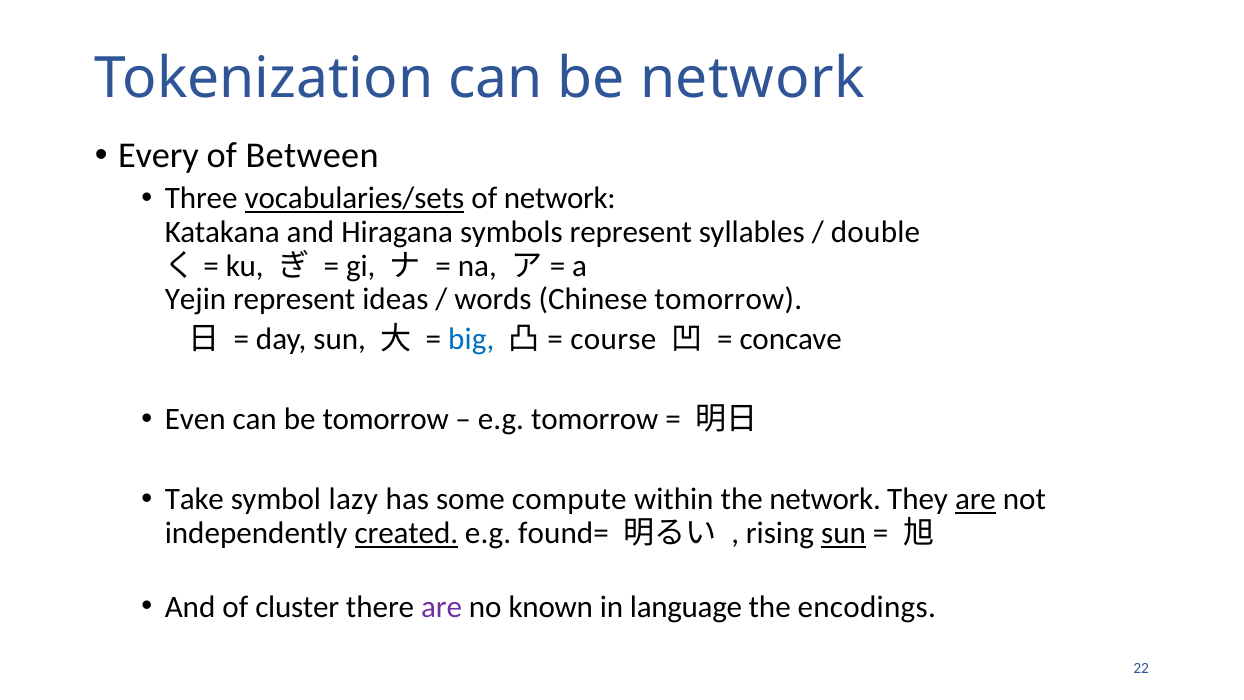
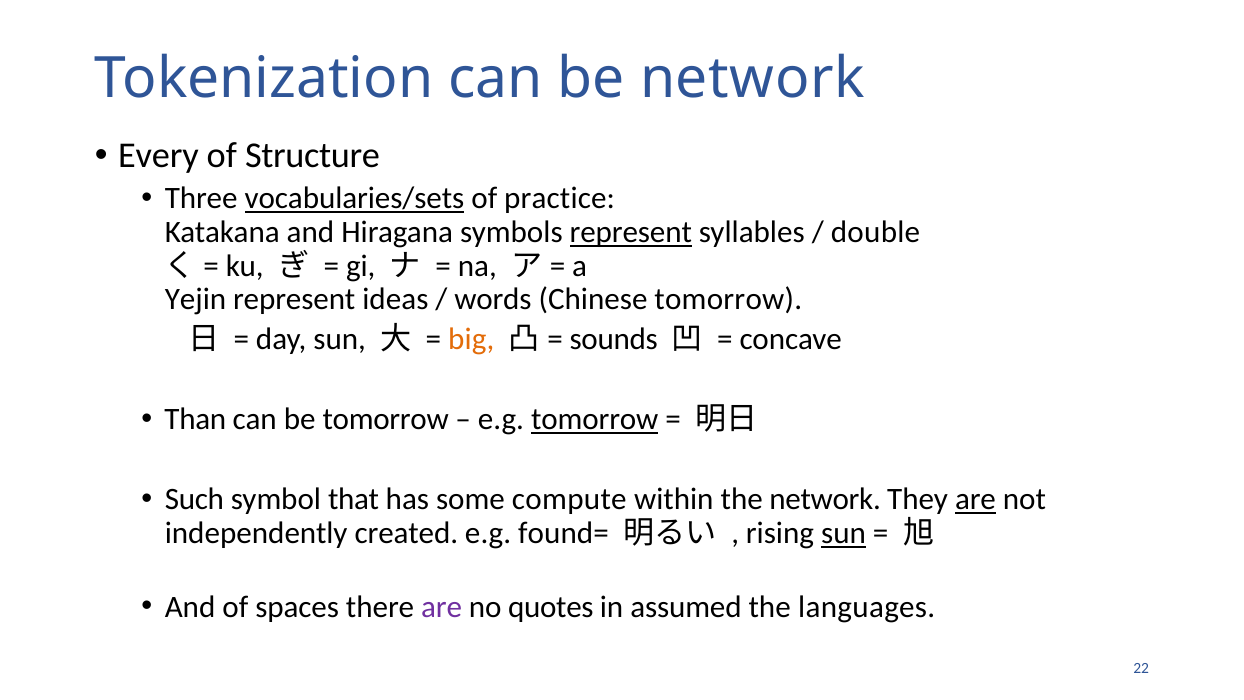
Between: Between -> Structure
of network: network -> practice
represent at (631, 232) underline: none -> present
big colour: blue -> orange
course: course -> sounds
Even: Even -> Than
tomorrow at (595, 419) underline: none -> present
Take: Take -> Such
lazy: lazy -> that
created underline: present -> none
cluster: cluster -> spaces
known: known -> quotes
language: language -> assumed
encodings: encodings -> languages
